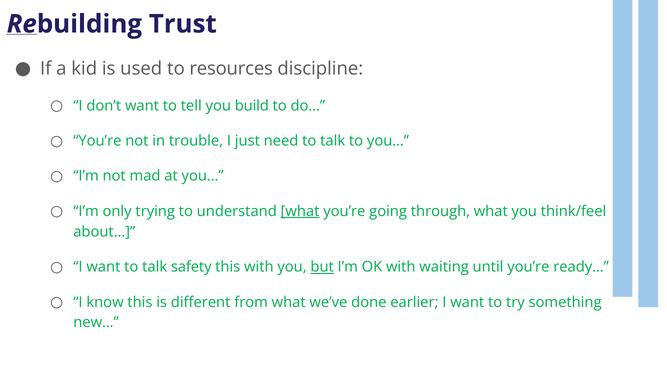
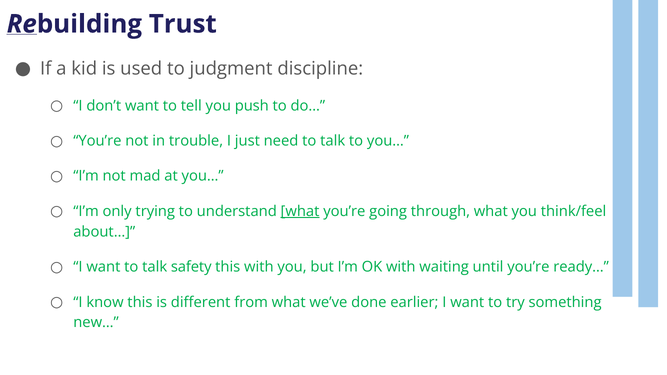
resources: resources -> judgment
build: build -> push
but underline: present -> none
